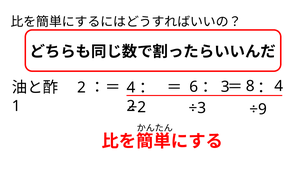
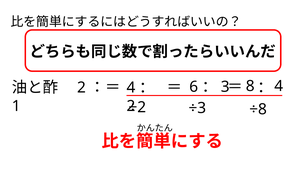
÷9: ÷9 -> ÷8
